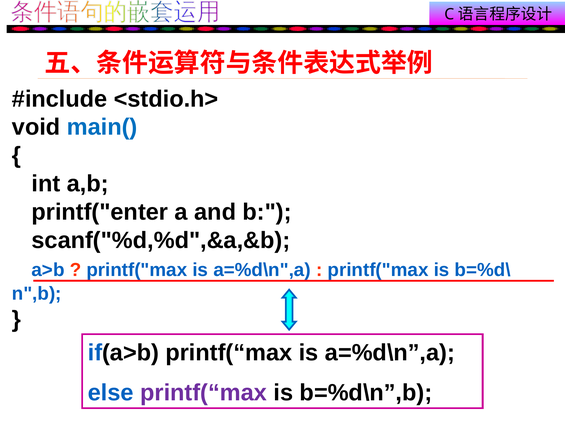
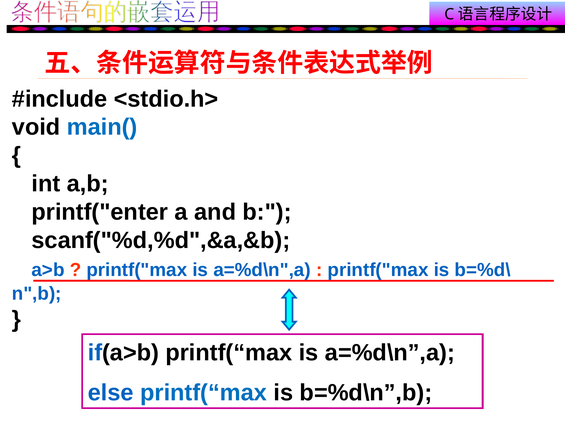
printf(“max at (204, 393) colour: purple -> blue
